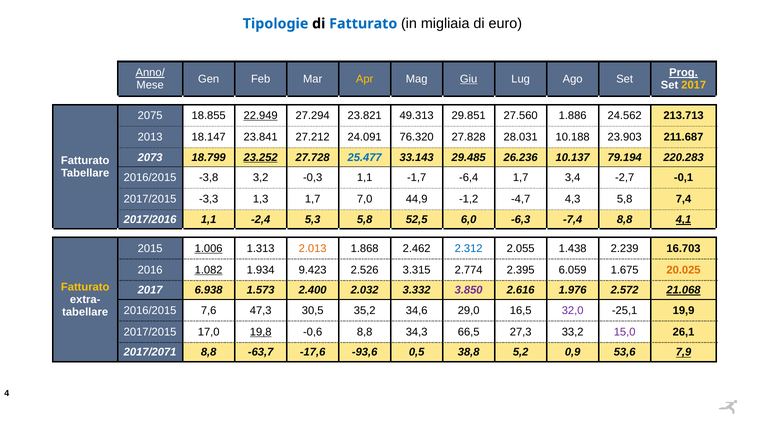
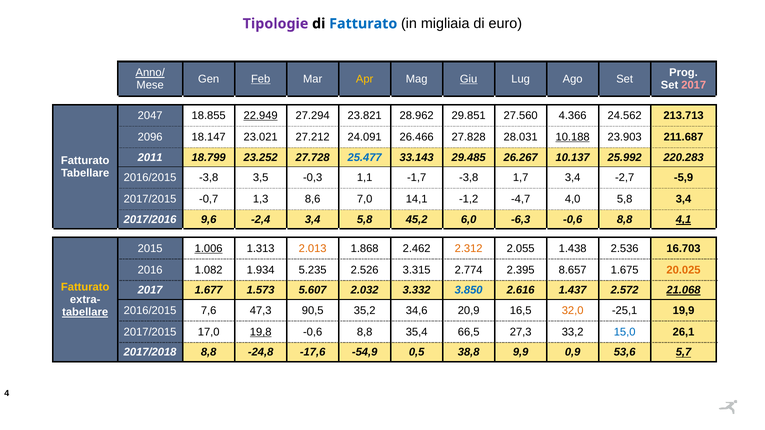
Tipologie colour: blue -> purple
Prog underline: present -> none
Feb underline: none -> present
2017 at (694, 85) colour: yellow -> pink
2075: 2075 -> 2047
49.313: 49.313 -> 28.962
1.886: 1.886 -> 4.366
2013: 2013 -> 2096
23.841: 23.841 -> 23.021
76.320: 76.320 -> 26.466
10.188 underline: none -> present
2073: 2073 -> 2011
23.252 underline: present -> none
26.236: 26.236 -> 26.267
79.194: 79.194 -> 25.992
3,2: 3,2 -> 3,5
-1,7 -6,4: -6,4 -> -3,8
-0,1: -0,1 -> -5,9
-3,3: -3,3 -> -0,7
1,3 1,7: 1,7 -> 8,6
44,9: 44,9 -> 14,1
4,3: 4,3 -> 4,0
5,8 7,4: 7,4 -> 3,4
2017/2016 1,1: 1,1 -> 9,6
-2,4 5,3: 5,3 -> 3,4
52,5: 52,5 -> 45,2
-6,3 -7,4: -7,4 -> -0,6
2.312 colour: blue -> orange
2.239: 2.239 -> 2.536
1.082 underline: present -> none
9.423: 9.423 -> 5.235
6.059: 6.059 -> 8.657
6.938: 6.938 -> 1.677
2.400: 2.400 -> 5.607
3.850 colour: purple -> blue
1.976: 1.976 -> 1.437
30,5: 30,5 -> 90,5
29,0: 29,0 -> 20,9
32,0 colour: purple -> orange
tabellare at (85, 312) underline: none -> present
34,3: 34,3 -> 35,4
15,0 colour: purple -> blue
2017/2071: 2017/2071 -> 2017/2018
-63,7: -63,7 -> -24,8
-93,6: -93,6 -> -54,9
5,2: 5,2 -> 9,9
7,9: 7,9 -> 5,7
